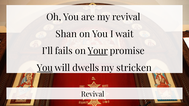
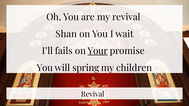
You at (45, 68) underline: present -> none
dwells: dwells -> spring
stricken: stricken -> children
